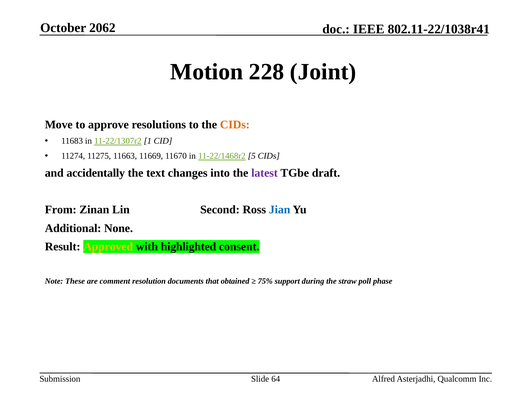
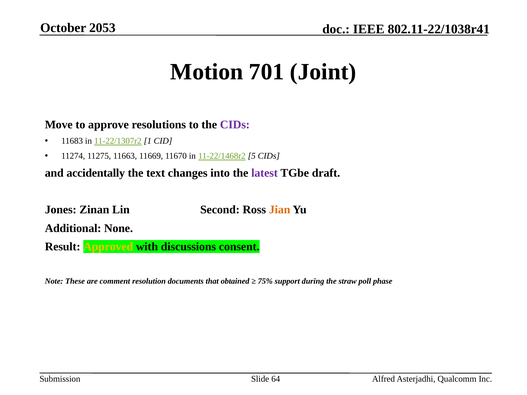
2062: 2062 -> 2053
228: 228 -> 701
CIDs at (235, 125) colour: orange -> purple
From: From -> Jones
Jian colour: blue -> orange
highlighted: highlighted -> discussions
